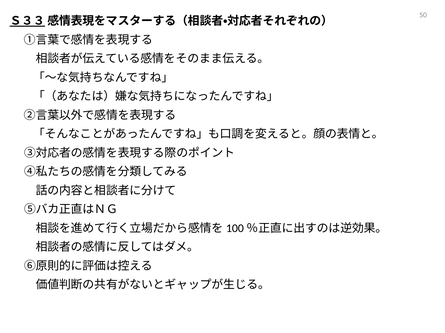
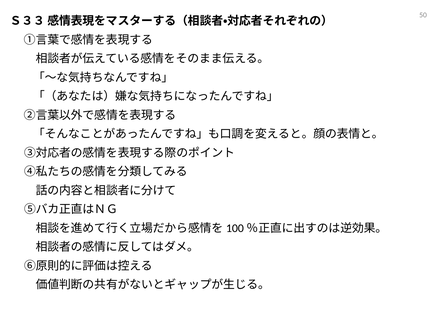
Ｓ３３ underline: present -> none
